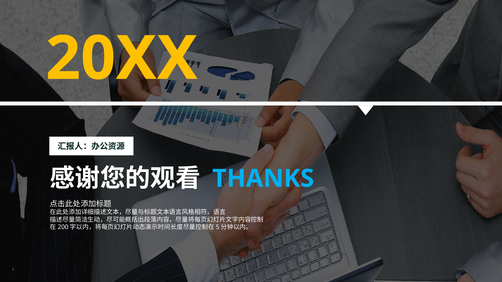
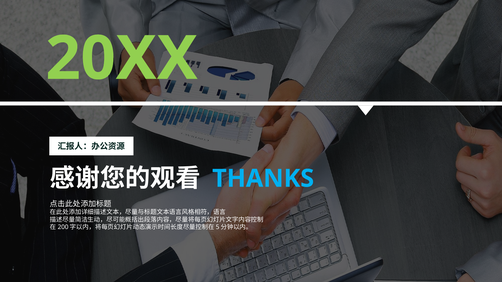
20XX colour: yellow -> light green
